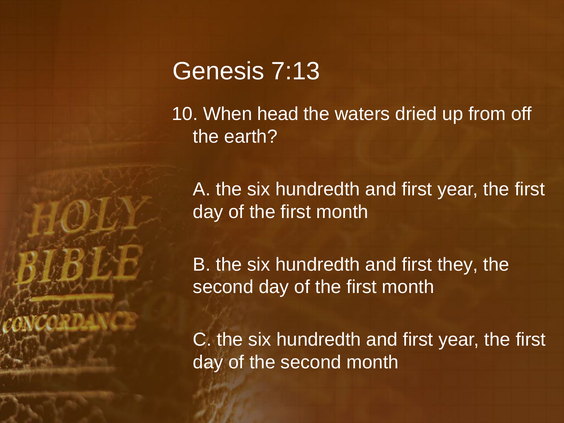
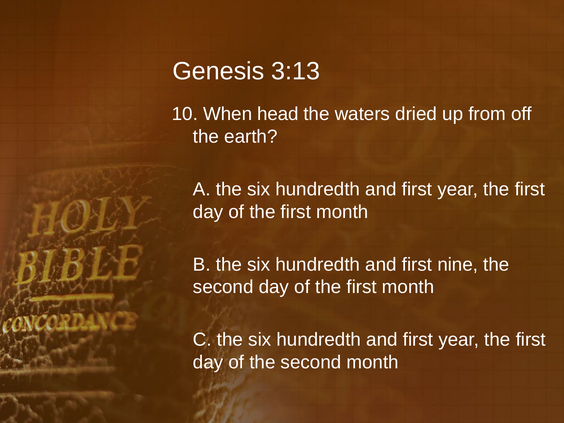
7:13: 7:13 -> 3:13
they: they -> nine
